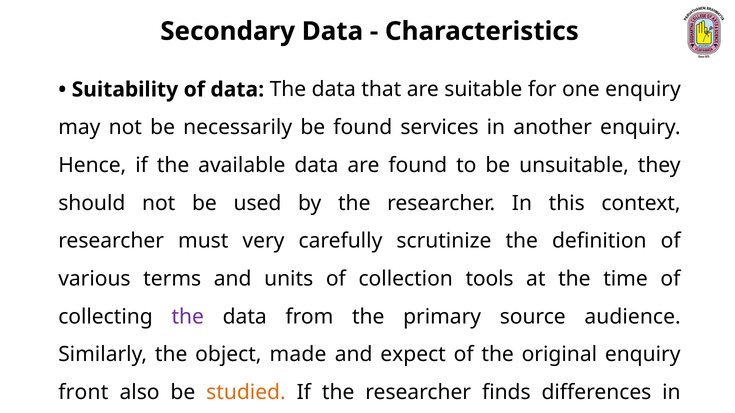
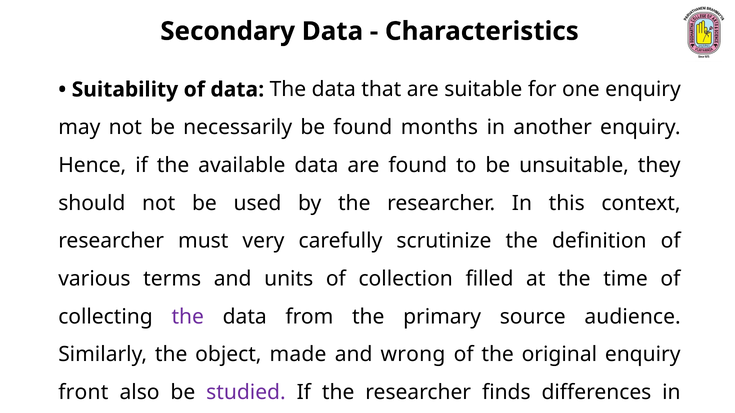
services: services -> months
tools: tools -> filled
expect: expect -> wrong
studied colour: orange -> purple
